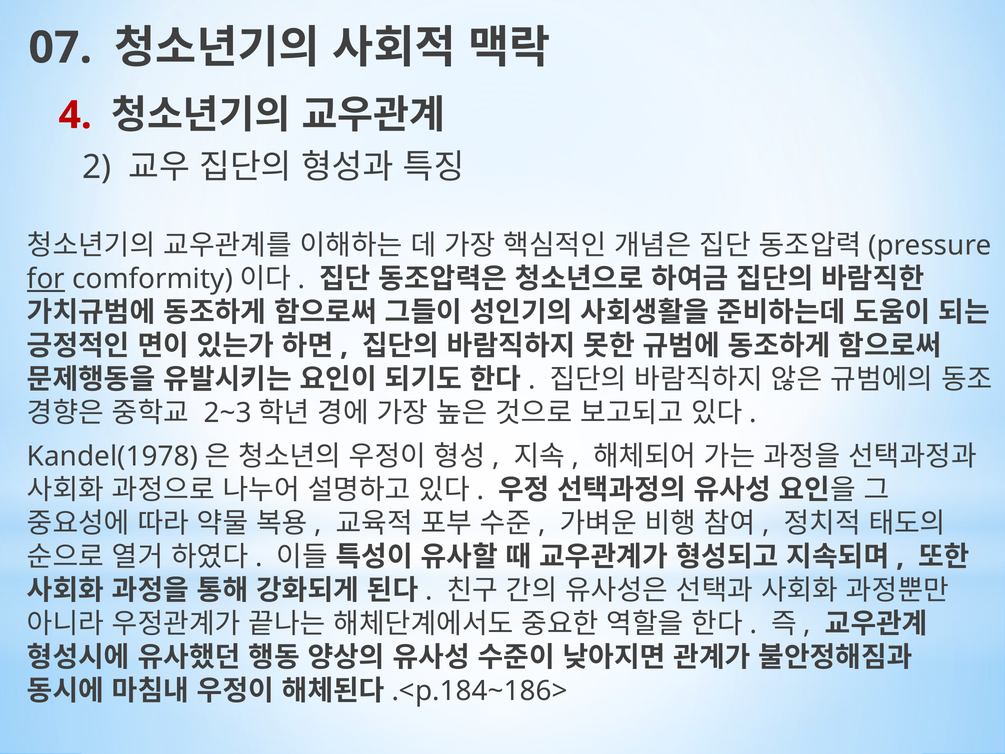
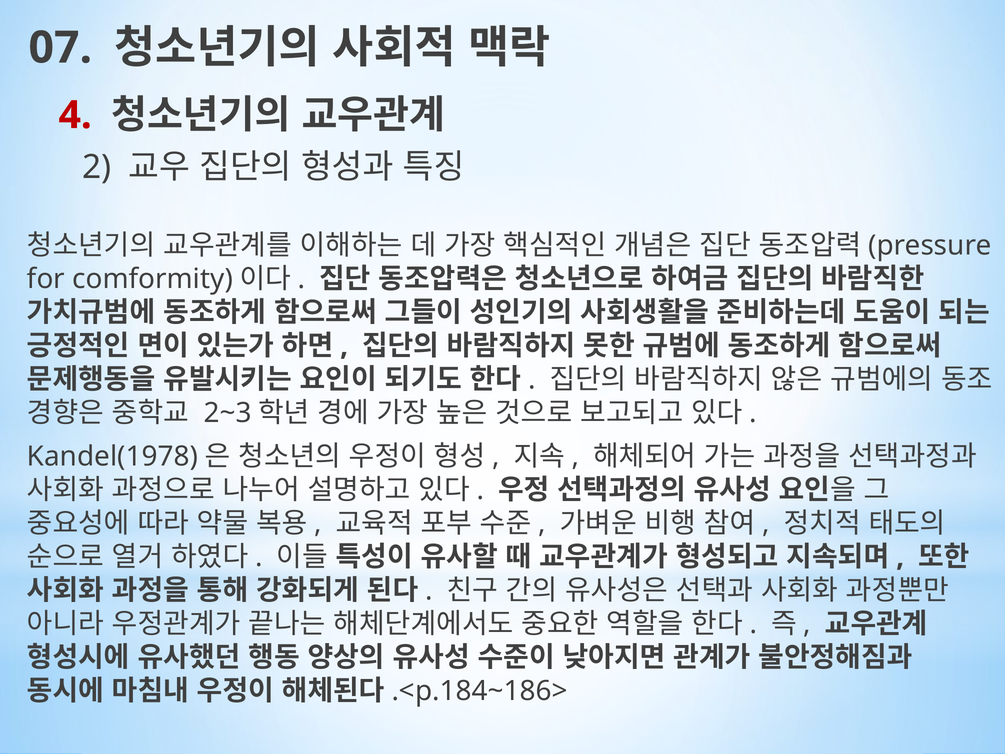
for underline: present -> none
